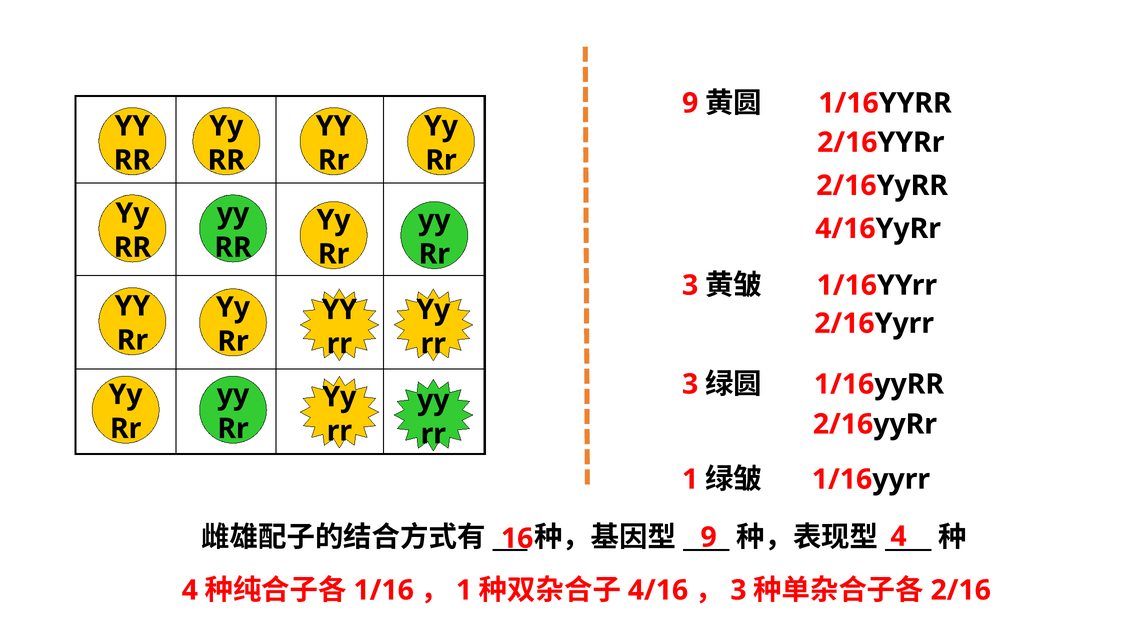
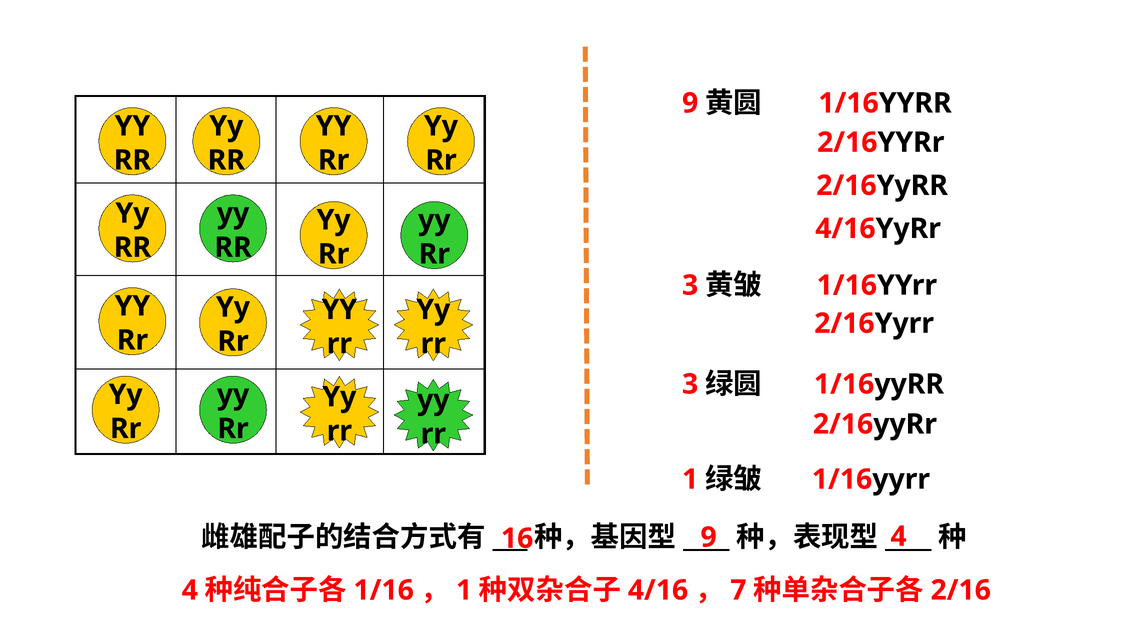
3 at (738, 590): 3 -> 7
